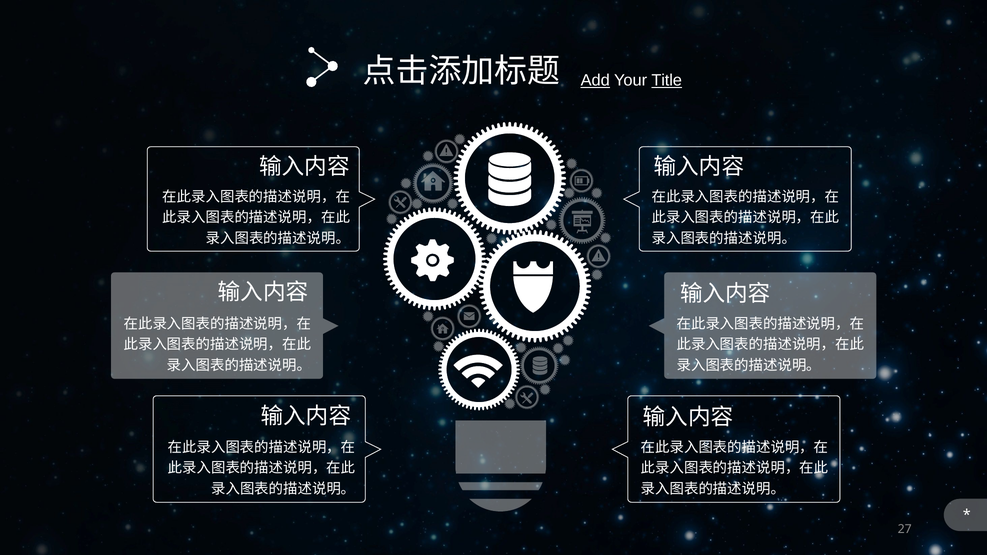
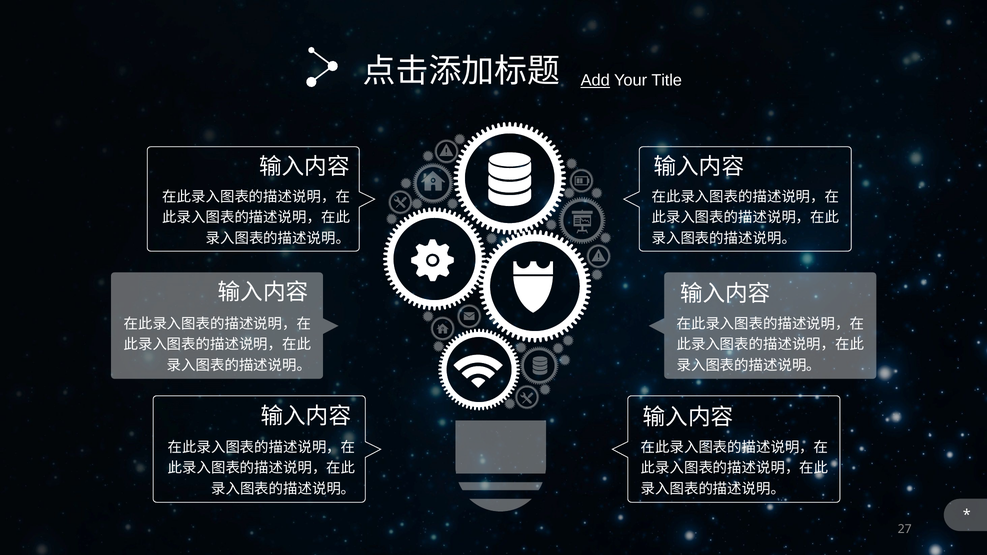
Title underline: present -> none
